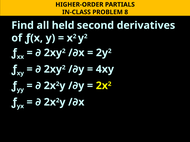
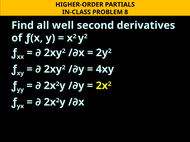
held: held -> well
